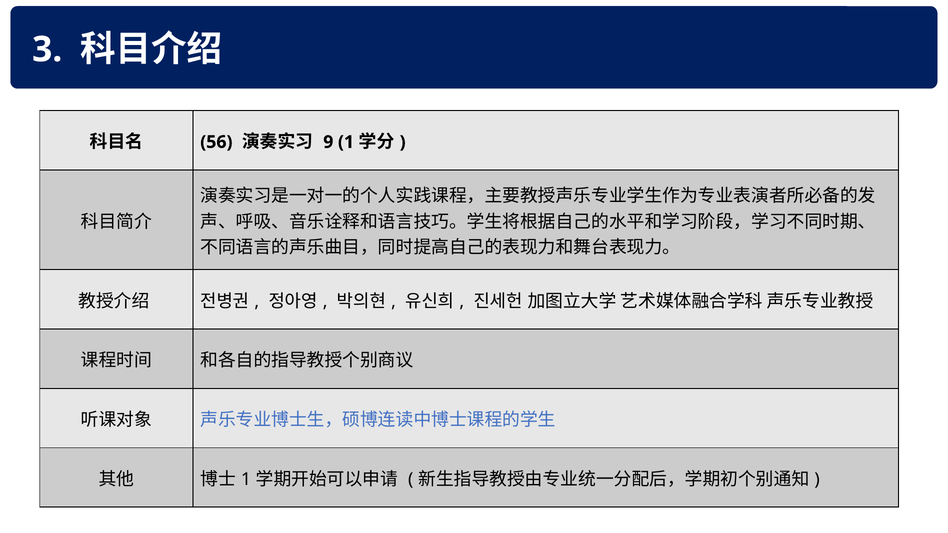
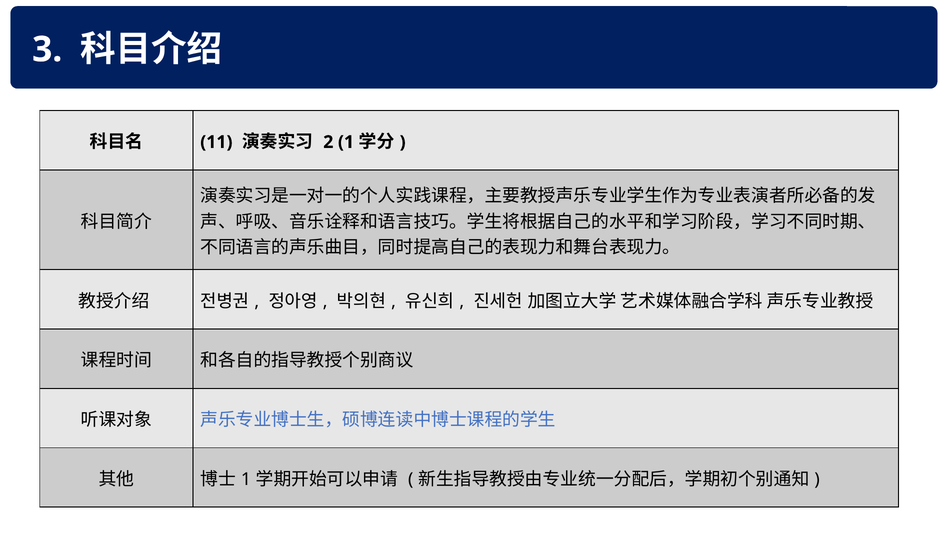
56: 56 -> 11
9: 9 -> 2
